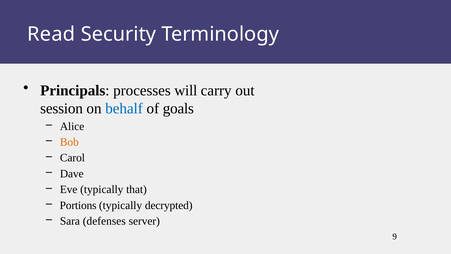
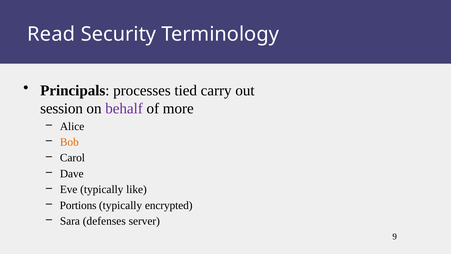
will: will -> tied
behalf colour: blue -> purple
goals: goals -> more
that: that -> like
decrypted: decrypted -> encrypted
